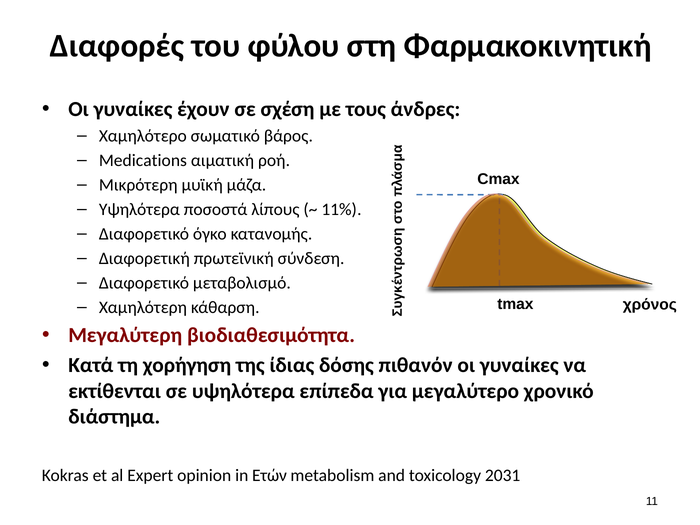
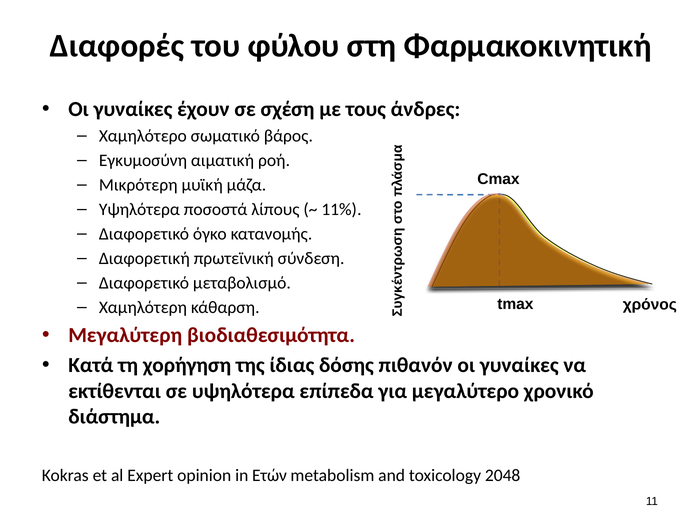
Medications: Medications -> Εγκυμοσύνη
2031: 2031 -> 2048
